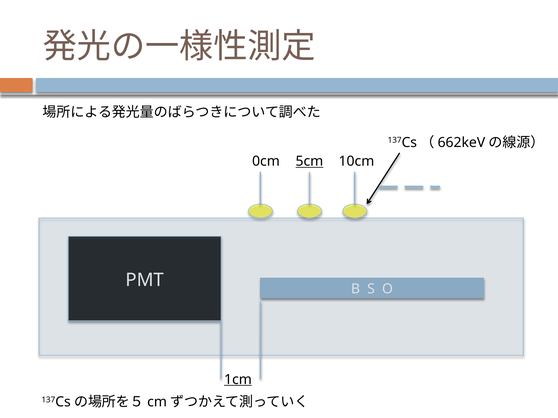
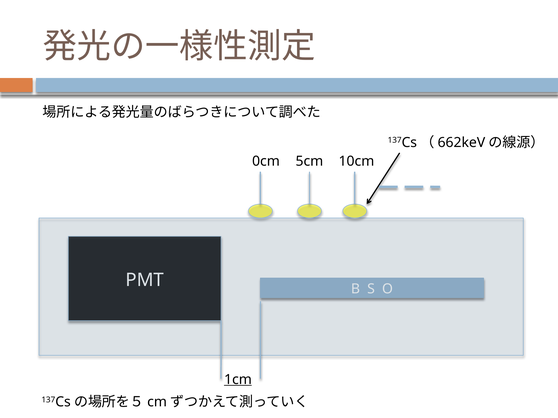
5cm underline: present -> none
